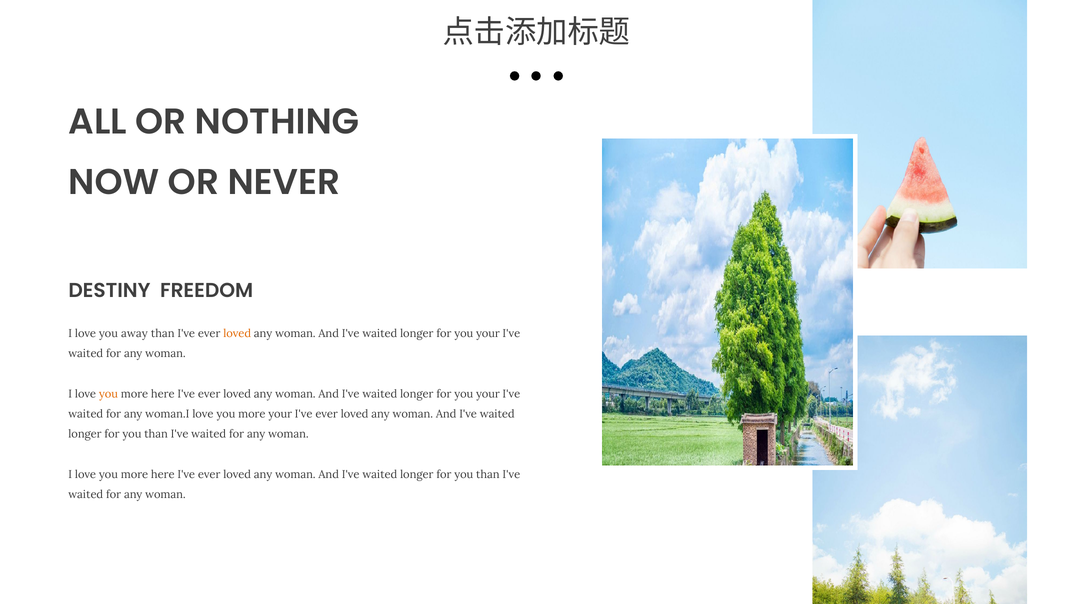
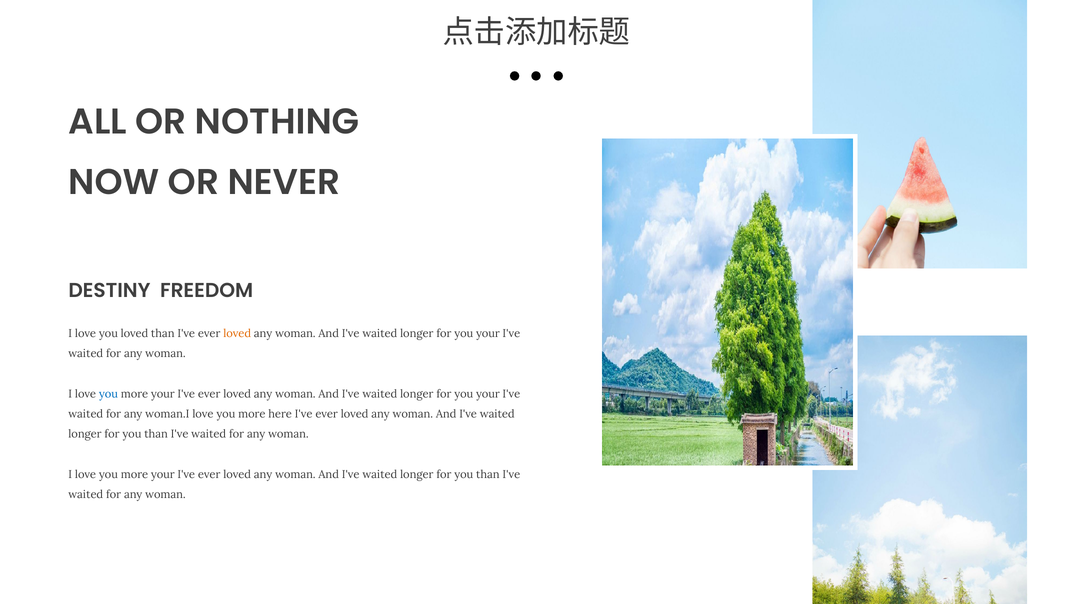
you away: away -> loved
you at (108, 394) colour: orange -> blue
here at (163, 394): here -> your
more your: your -> here
here at (163, 474): here -> your
